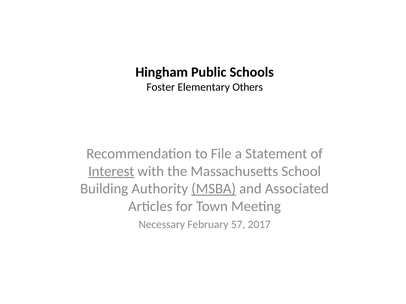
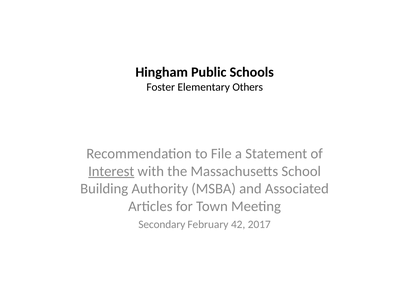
MSBA underline: present -> none
Necessary: Necessary -> Secondary
57: 57 -> 42
